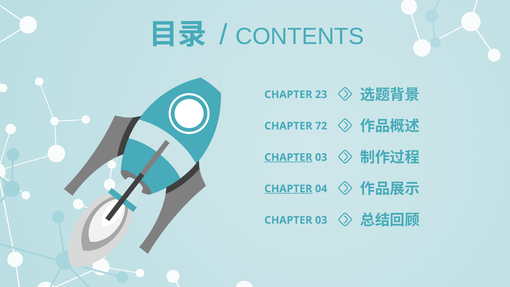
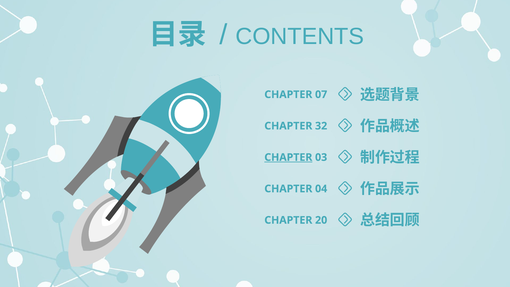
23: 23 -> 07
72: 72 -> 32
CHAPTER at (288, 189) underline: present -> none
03 at (321, 220): 03 -> 20
